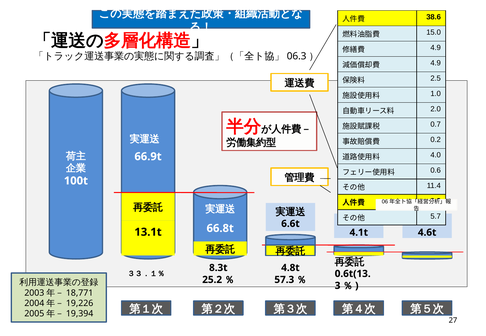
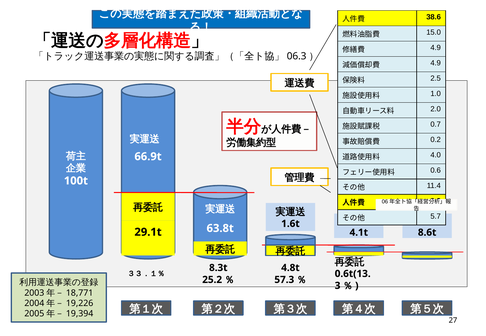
6.6t: 6.6t -> 1.6t
66.8t: 66.8t -> 63.8t
13.1t: 13.1t -> 29.1t
4.6t: 4.6t -> 8.6t
